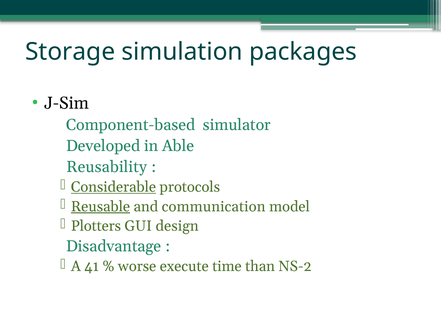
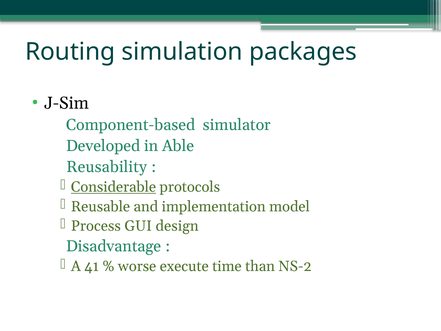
Storage: Storage -> Routing
Reusable underline: present -> none
communication: communication -> implementation
Plotters: Plotters -> Process
